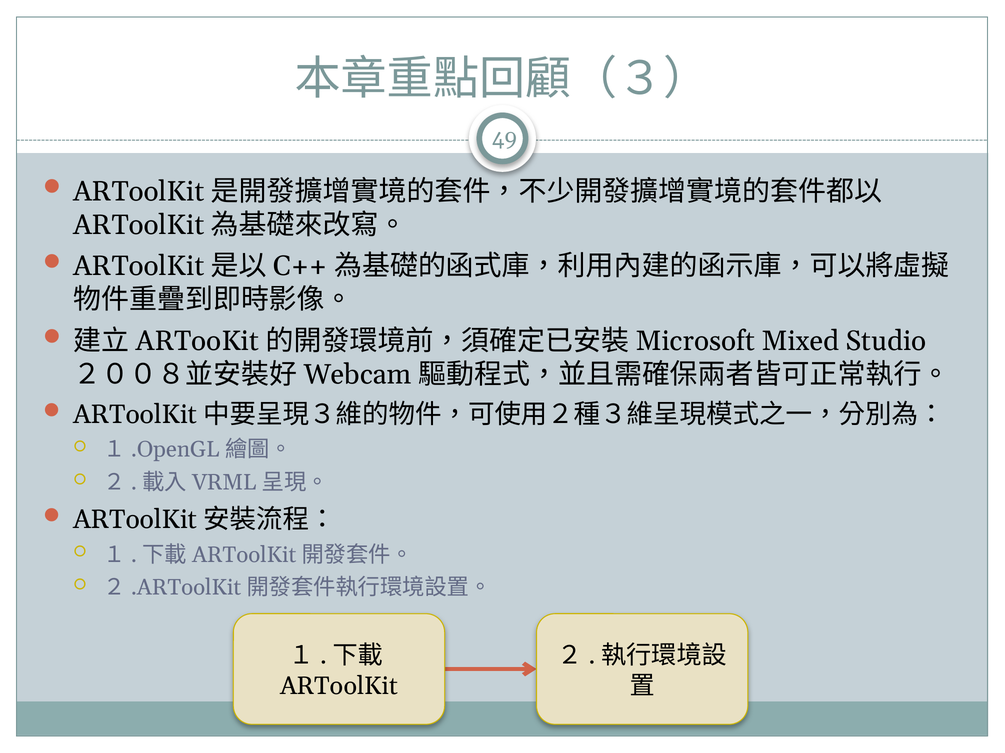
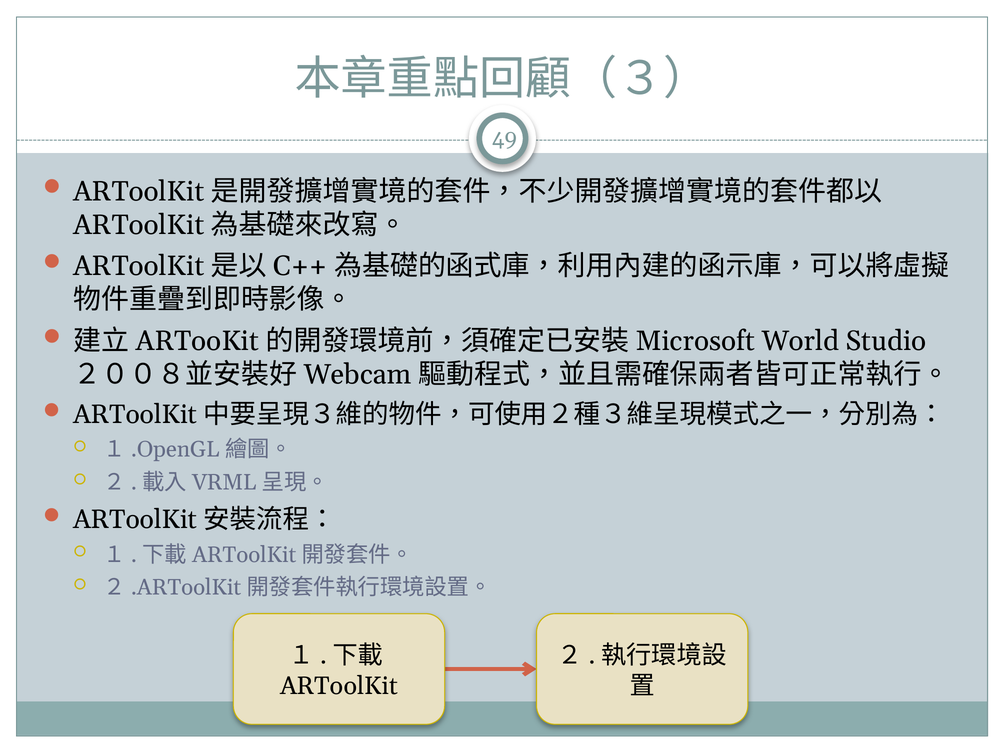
Mixed: Mixed -> World
